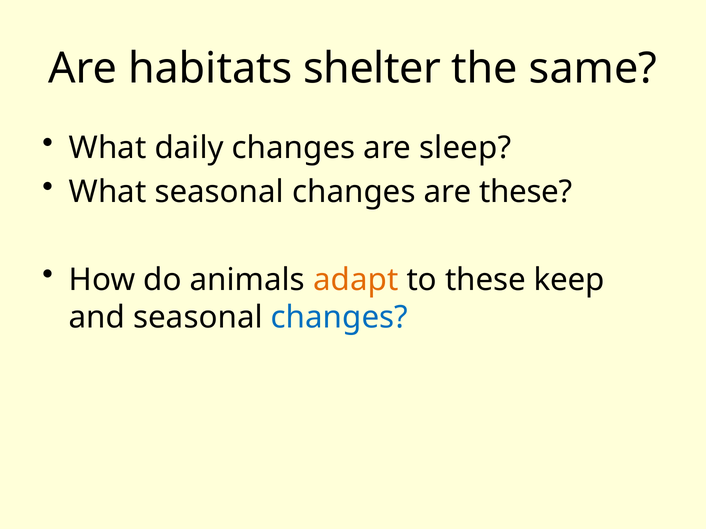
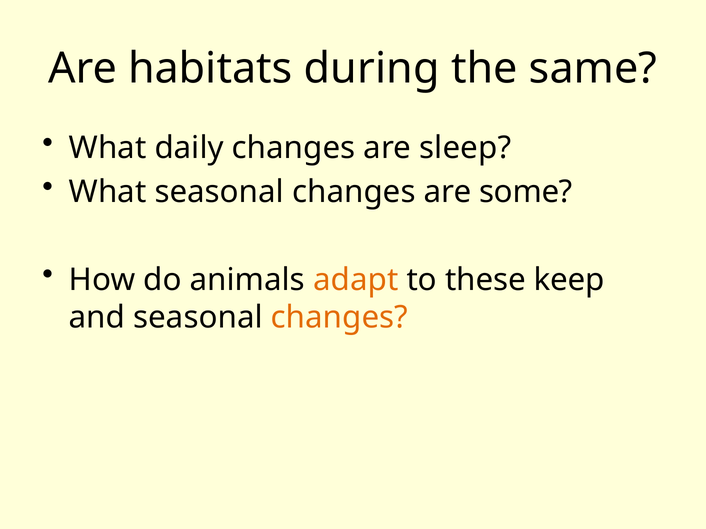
shelter: shelter -> during
are these: these -> some
changes at (339, 318) colour: blue -> orange
